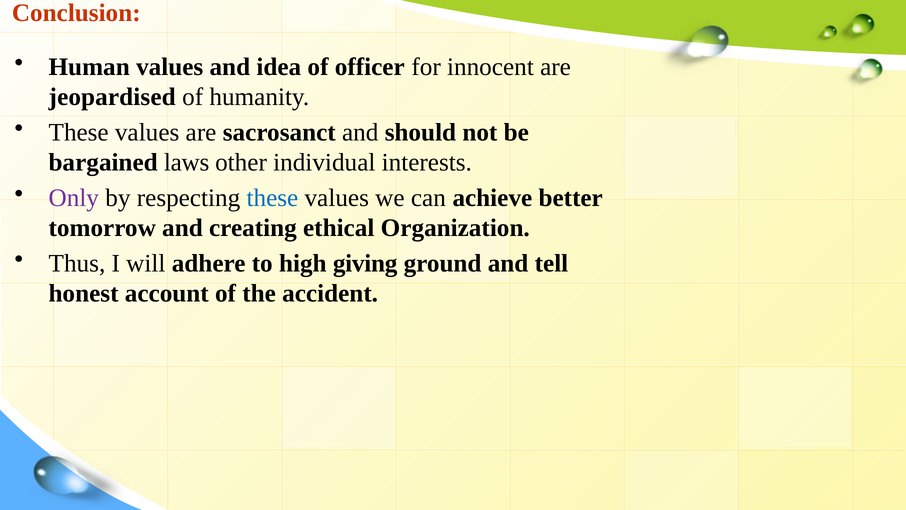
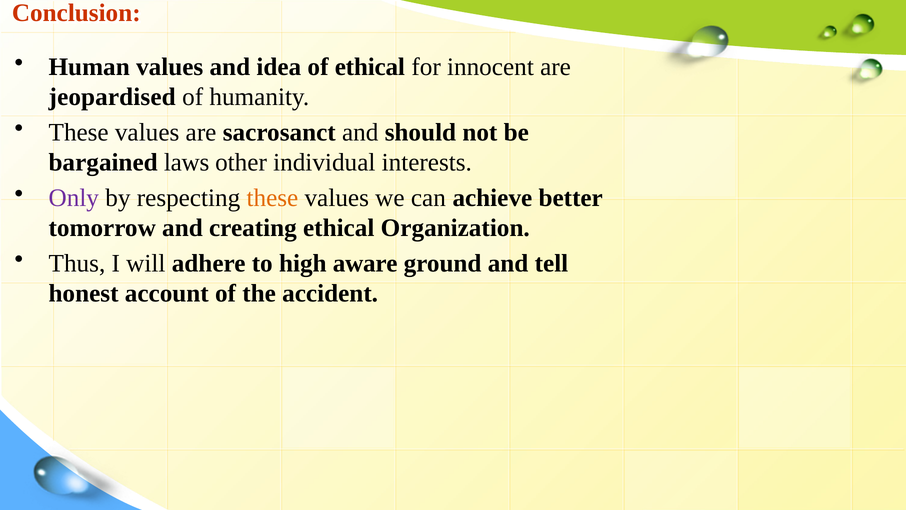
of officer: officer -> ethical
these at (272, 198) colour: blue -> orange
giving: giving -> aware
